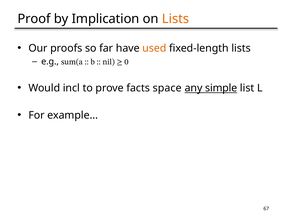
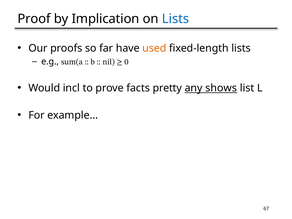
Lists at (176, 19) colour: orange -> blue
space: space -> pretty
simple: simple -> shows
